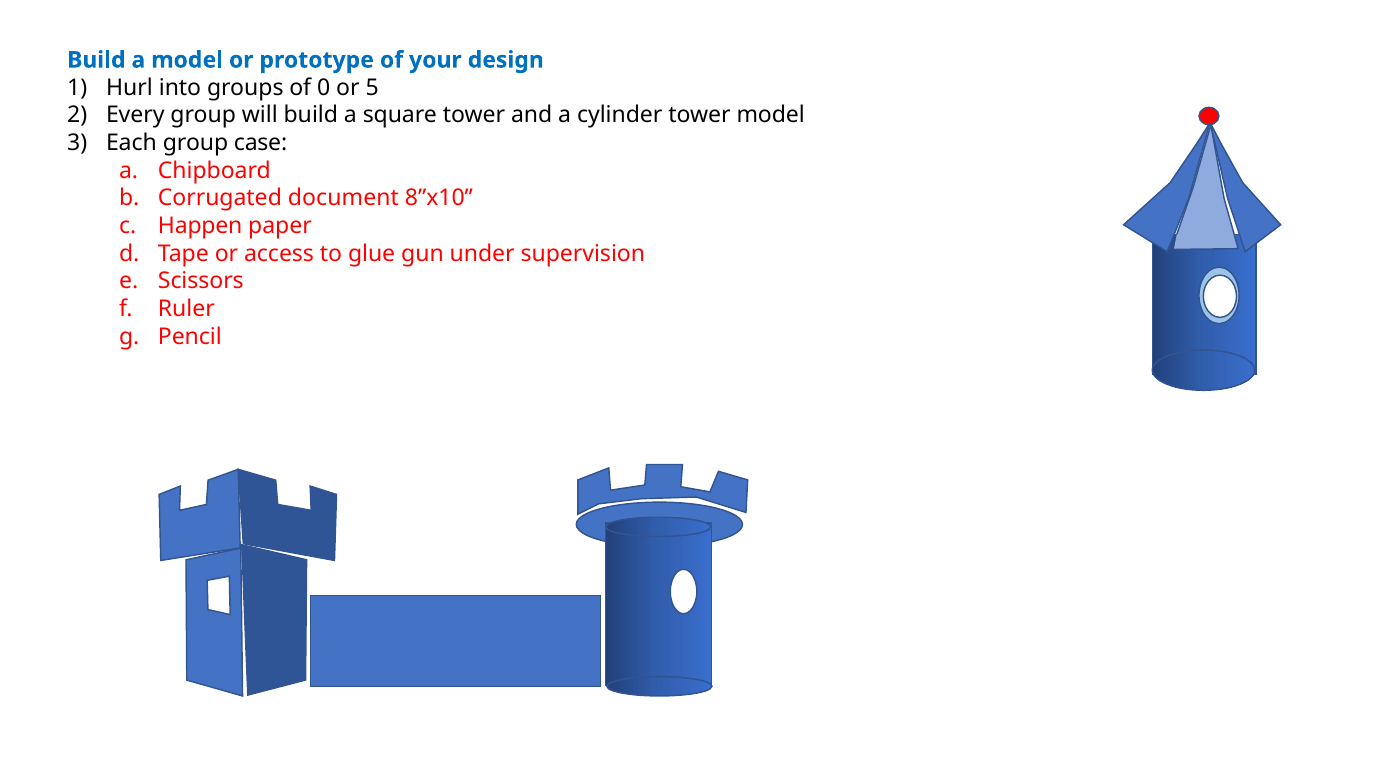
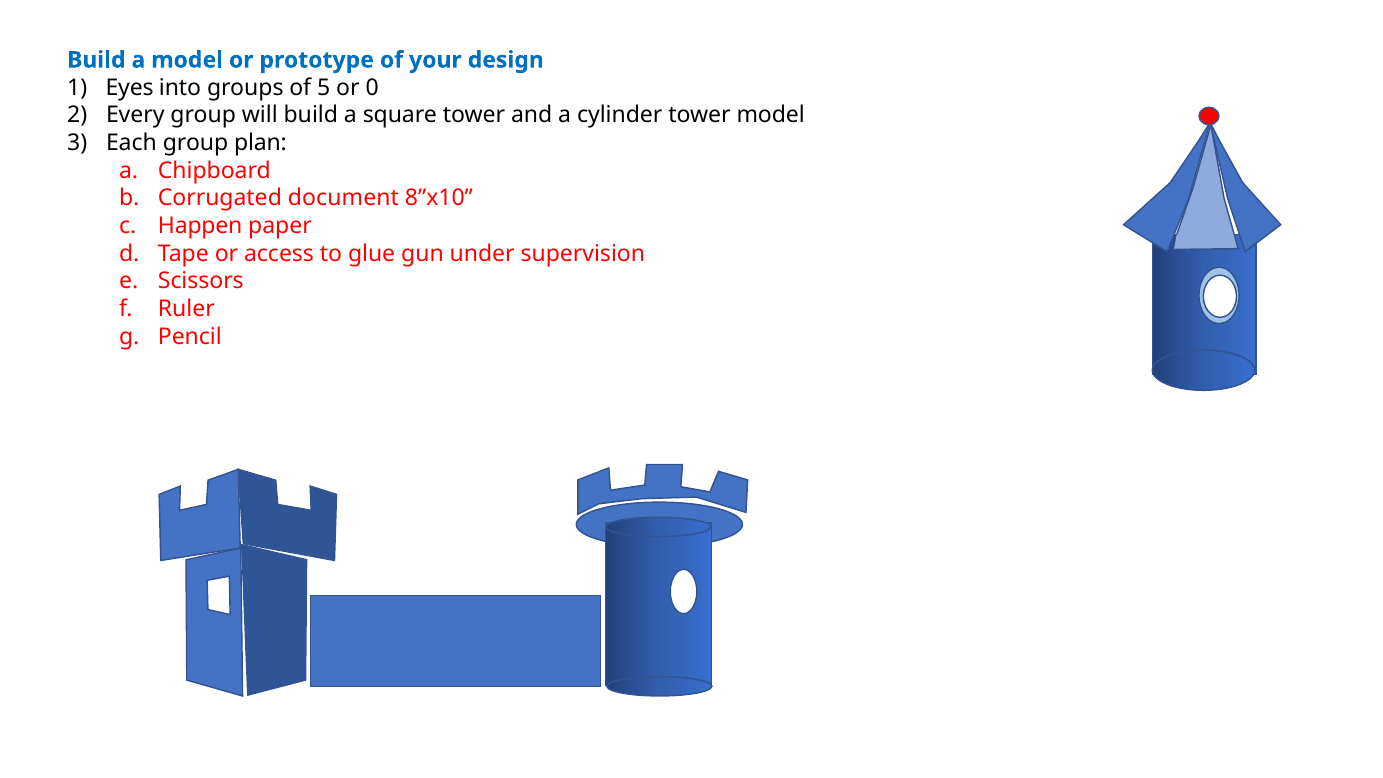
Hurl: Hurl -> Eyes
0: 0 -> 5
5: 5 -> 0
case: case -> plan
